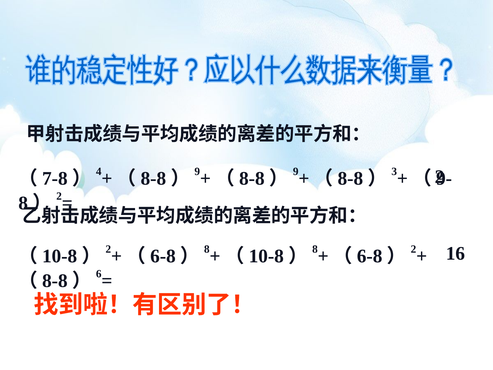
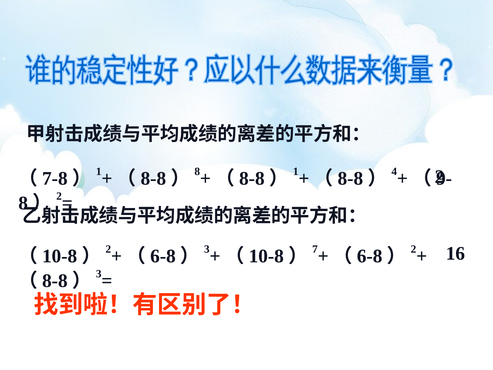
4 at (99, 171): 4 -> 1
9 at (197, 171): 9 -> 8
9 at (296, 171): 9 -> 1
3: 3 -> 4
8 at (207, 249): 8 -> 3
8 at (315, 249): 8 -> 7
6 at (99, 274): 6 -> 3
